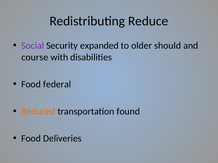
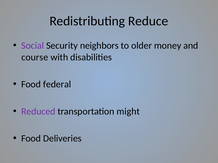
expanded: expanded -> neighbors
should: should -> money
Reduced colour: orange -> purple
found: found -> might
